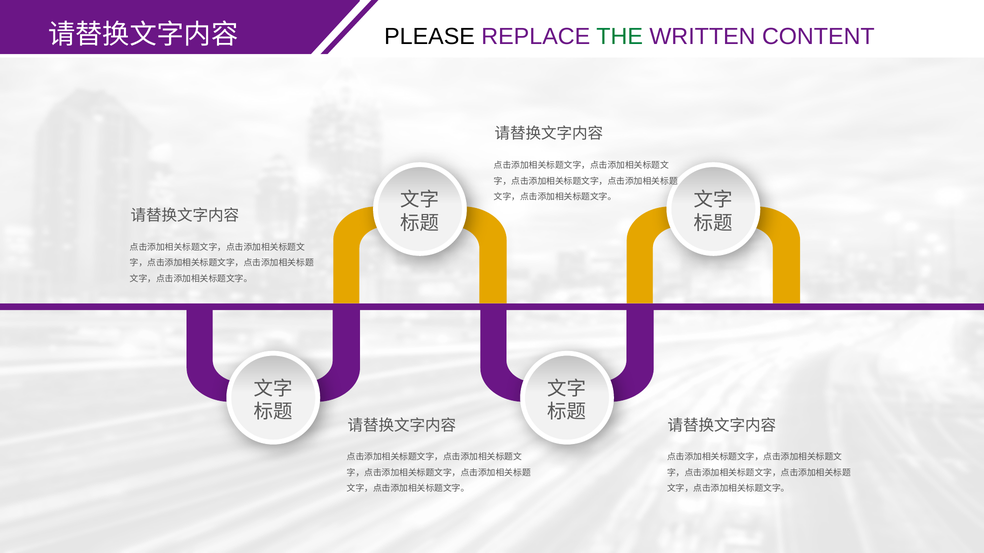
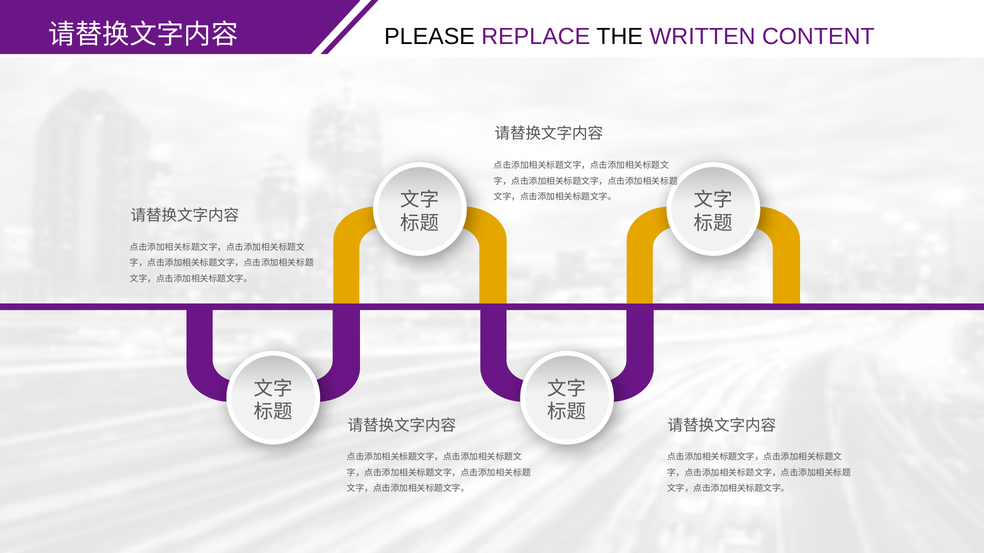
THE colour: green -> black
